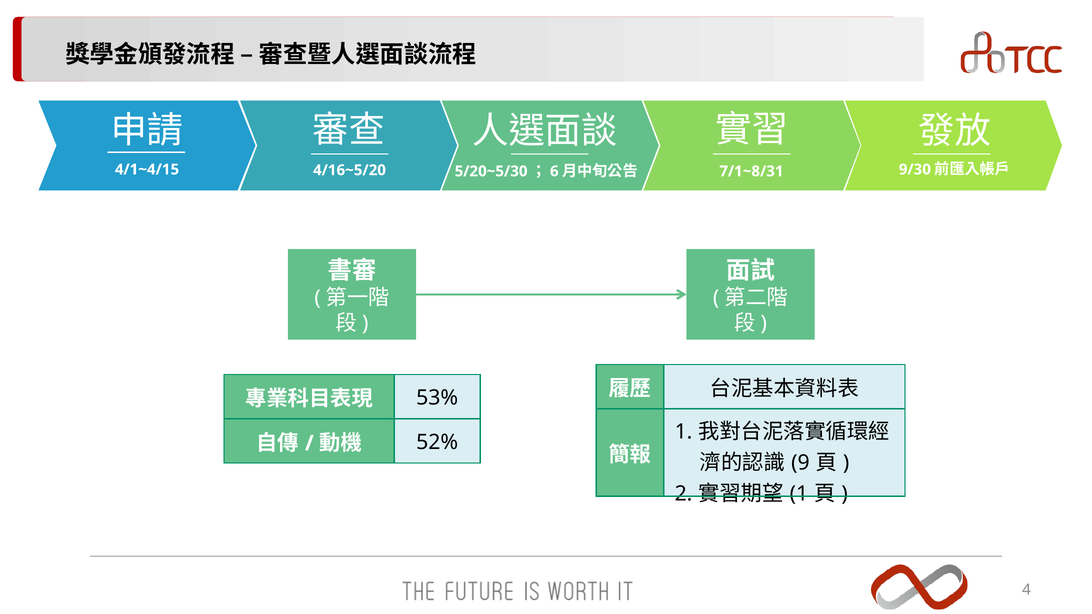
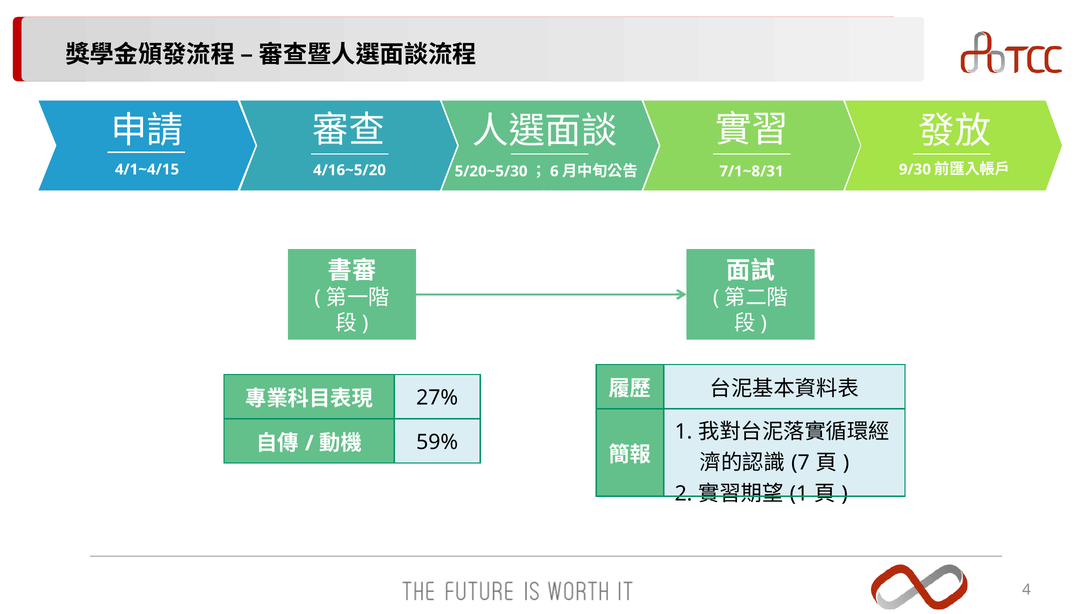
53%: 53% -> 27%
52%: 52% -> 59%
9: 9 -> 7
